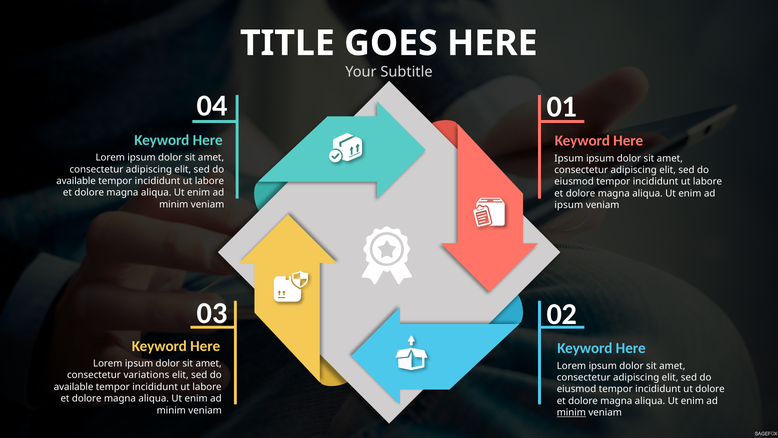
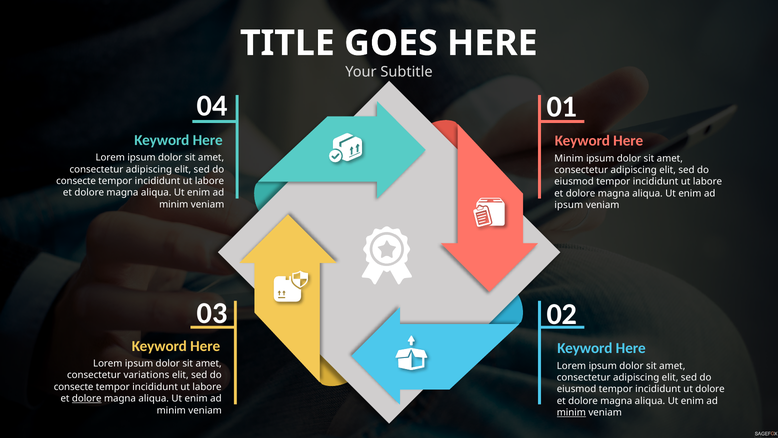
Ipsum at (569, 158): Ipsum -> Minim
available at (76, 181): available -> consecte
available at (74, 387): available -> consecte
dolore at (87, 398) underline: none -> present
